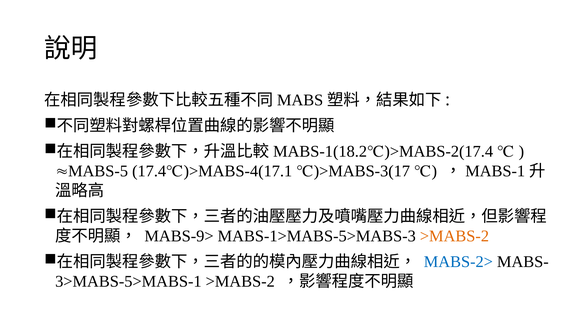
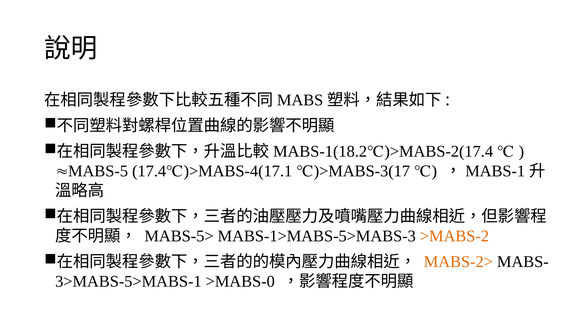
MABS-9>: MABS-9> -> MABS-5>
MABS-2> colour: blue -> orange
>MABS-2 at (240, 281): >MABS-2 -> >MABS-0
